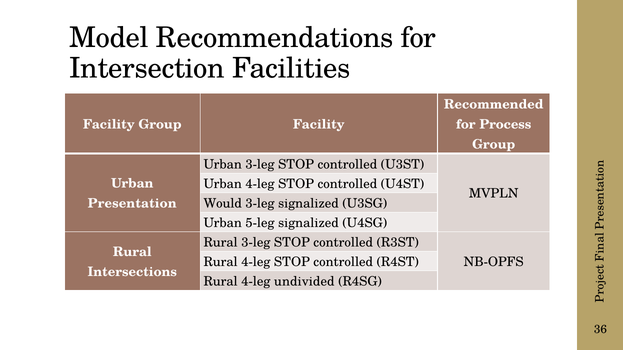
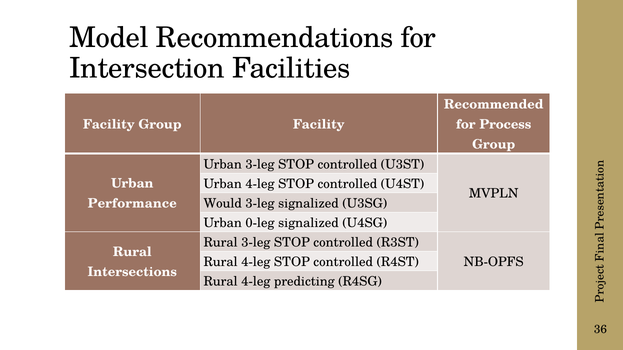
Presentation: Presentation -> Performance
5-leg: 5-leg -> 0-leg
undivided: undivided -> predicting
